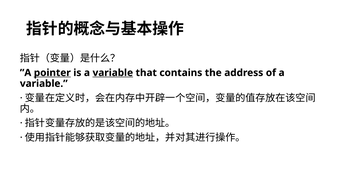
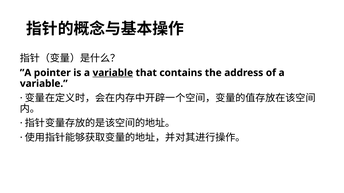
pointer underline: present -> none
